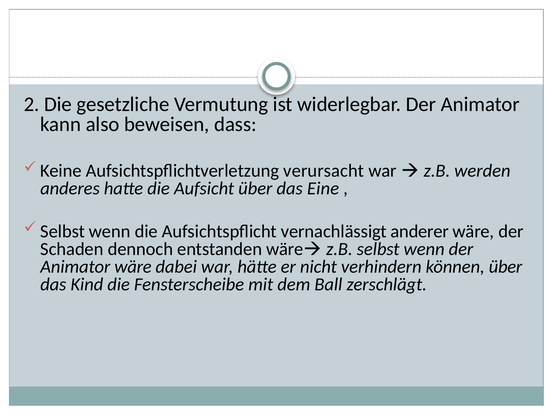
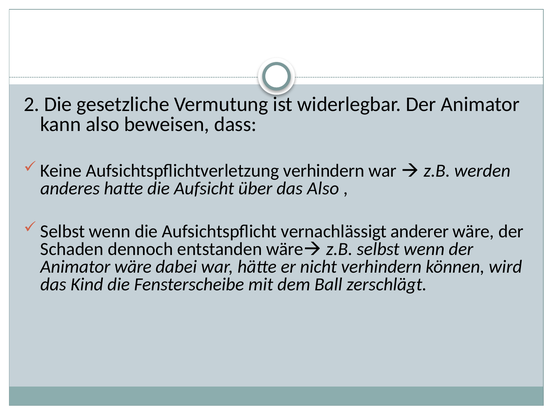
Aufsichtspflichtverletzung verursacht: verursacht -> verhindern
das Eine: Eine -> Also
können über: über -> wird
